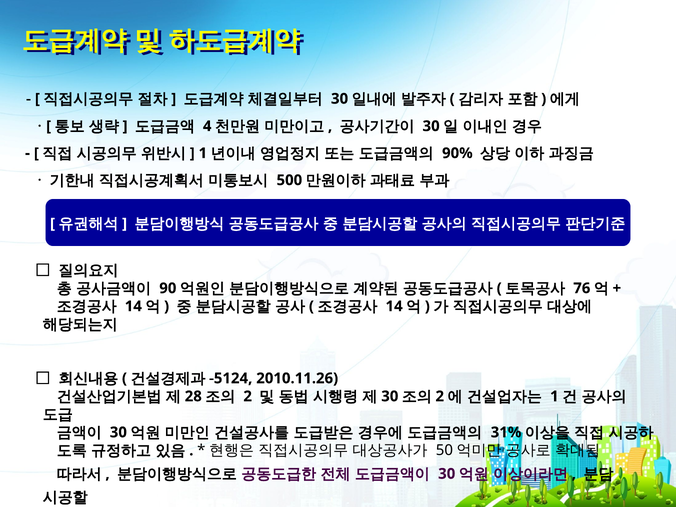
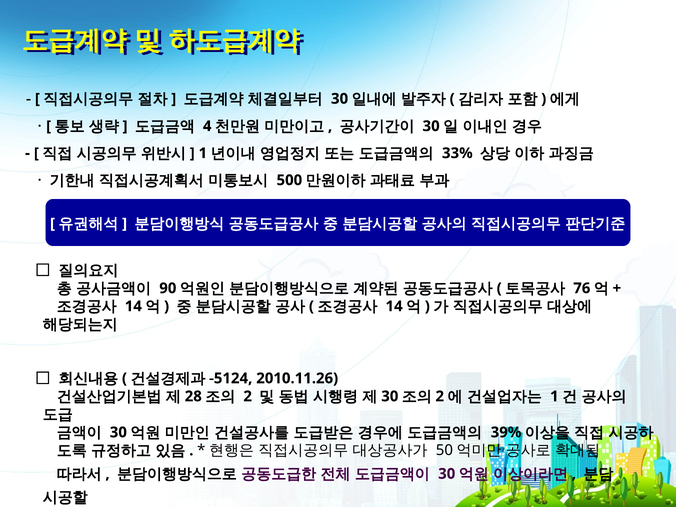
90%: 90% -> 33%
31%: 31% -> 39%
